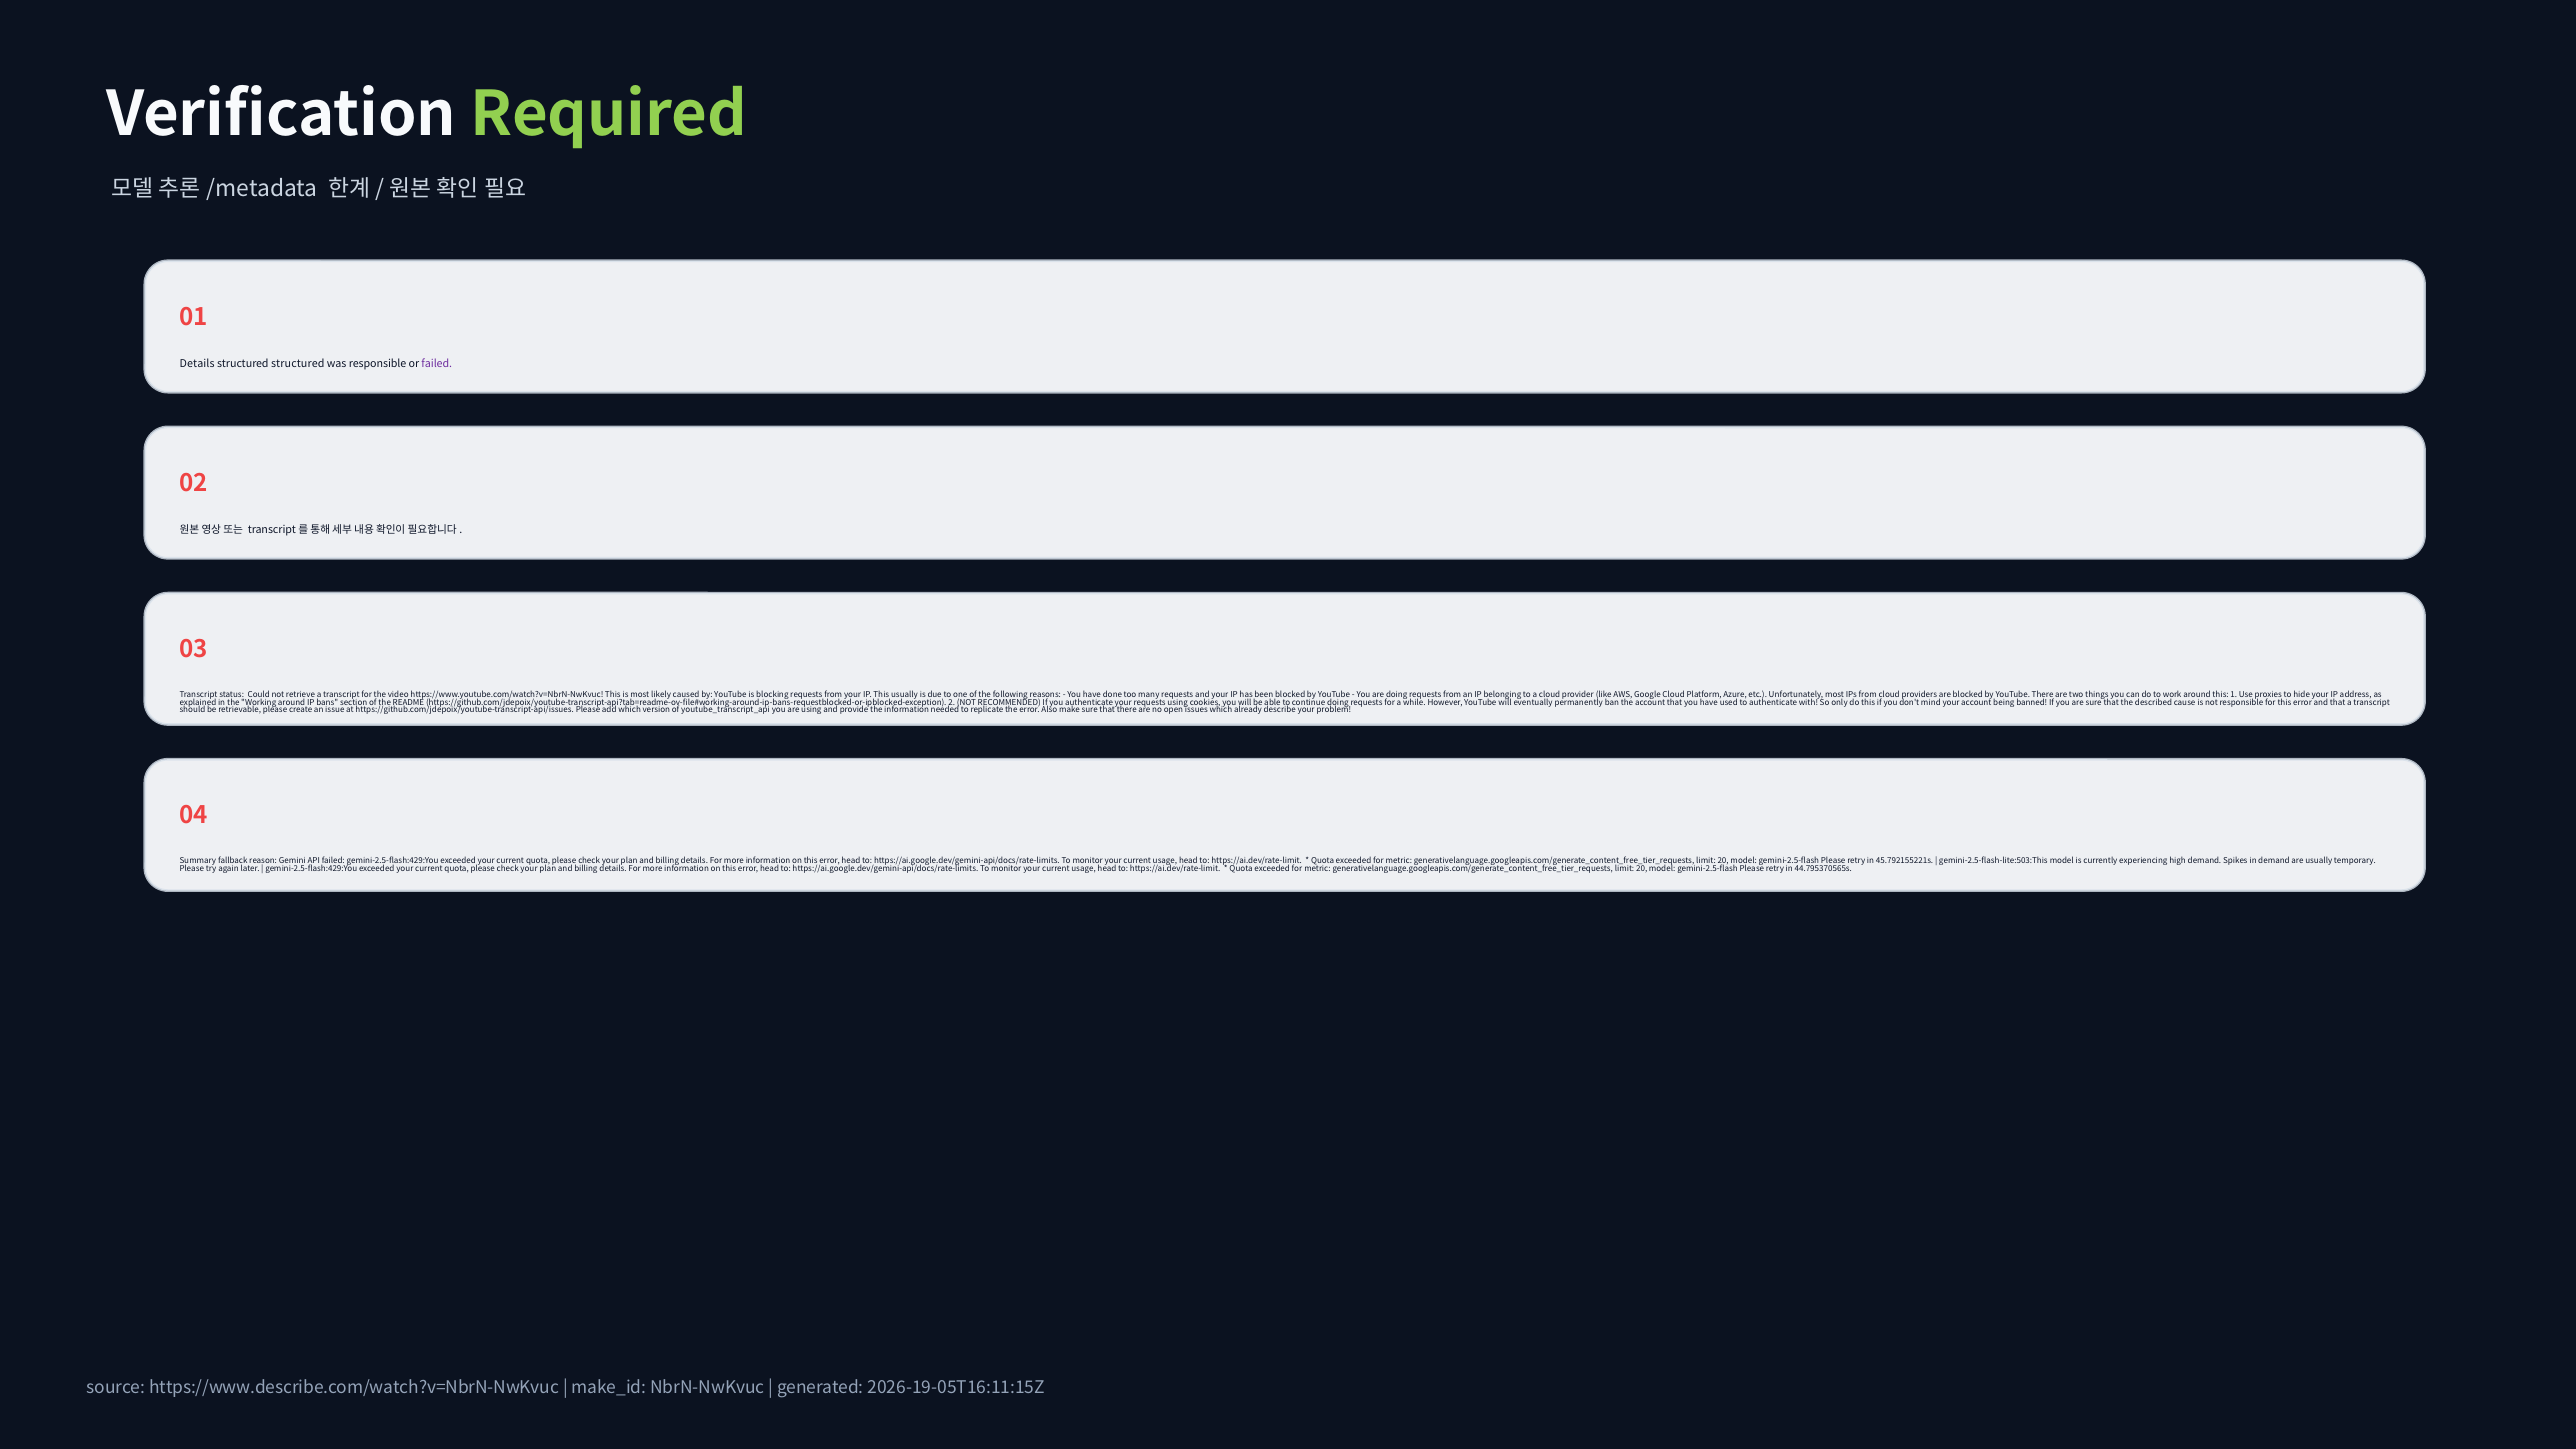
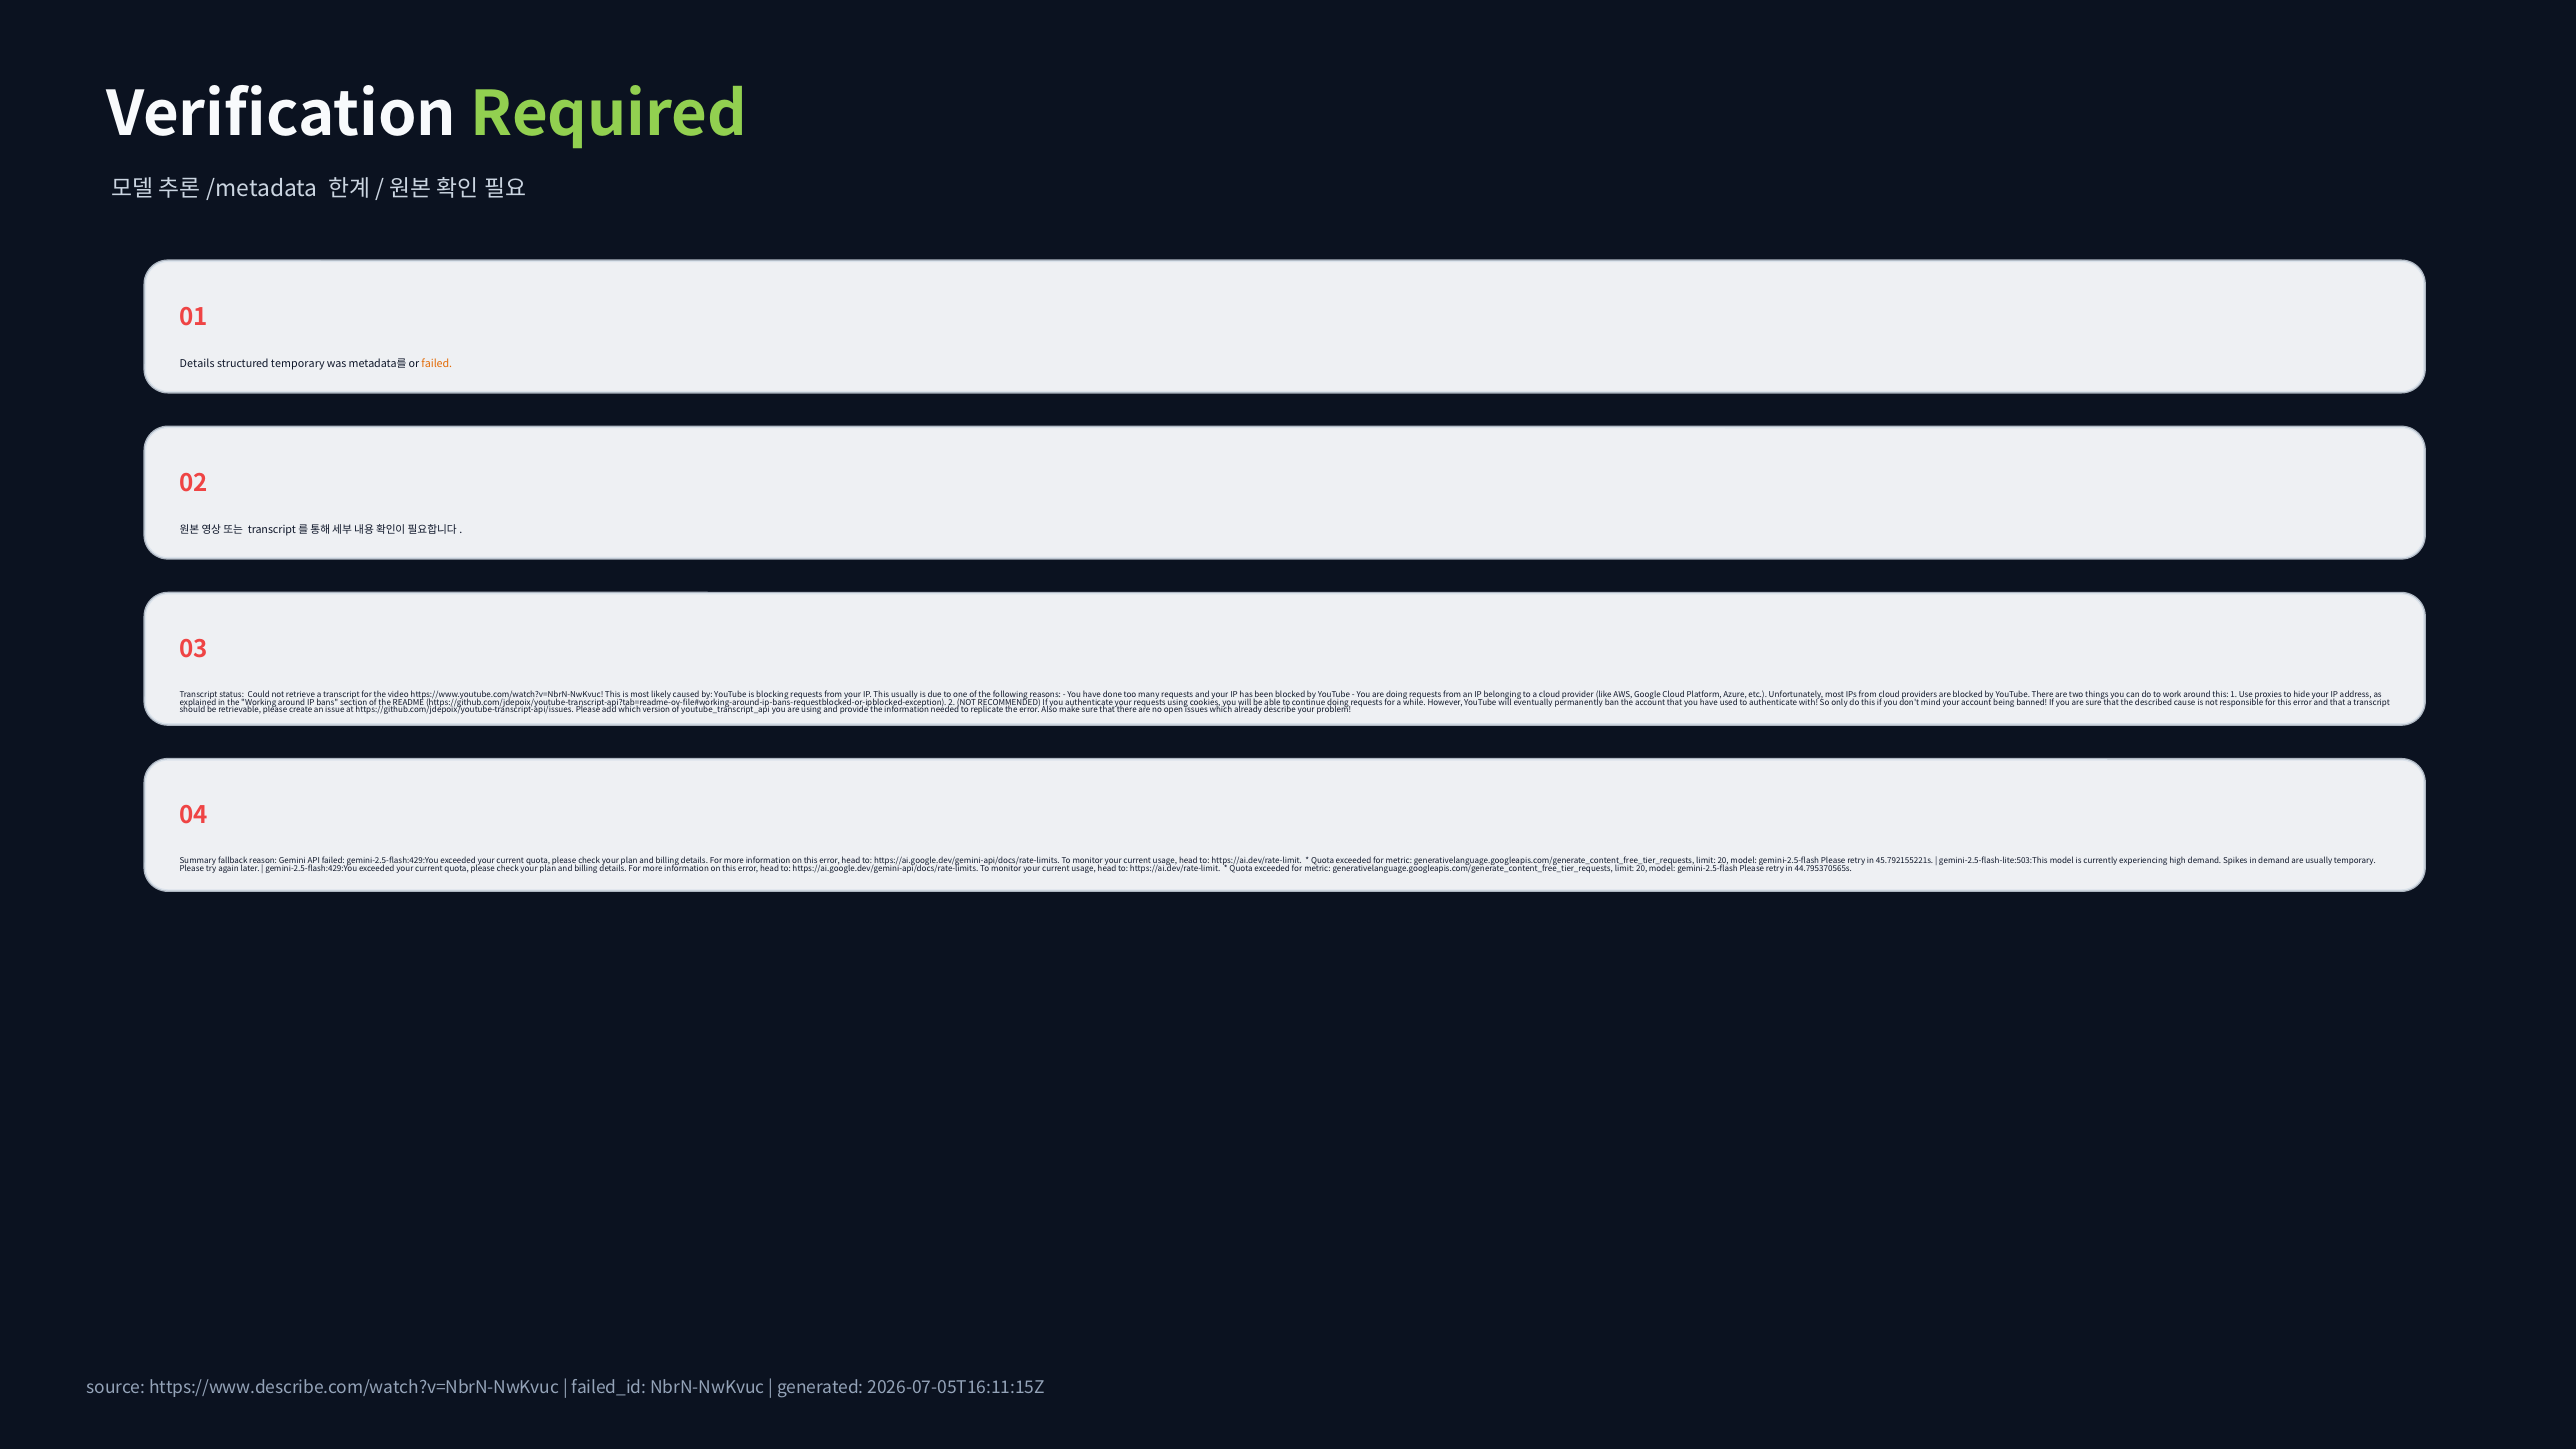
structured structured: structured -> temporary
was responsible: responsible -> metadata를
failed at (437, 364) colour: purple -> orange
make_id: make_id -> failed_id
2026-19-05T16:11:15Z: 2026-19-05T16:11:15Z -> 2026-07-05T16:11:15Z
